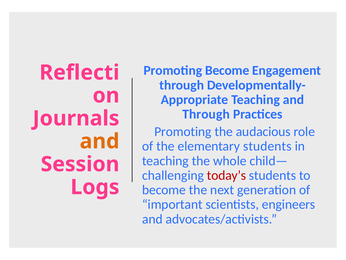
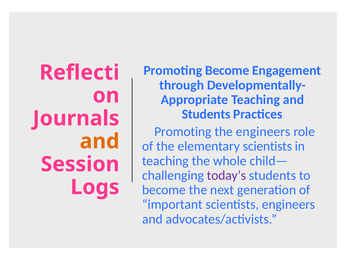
Through at (206, 114): Through -> Students
the audacious: audacious -> engineers
elementary students: students -> scientists
today’s colour: red -> purple
